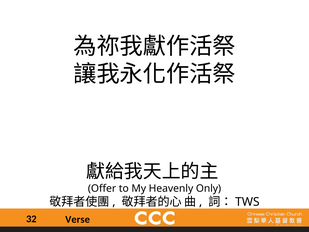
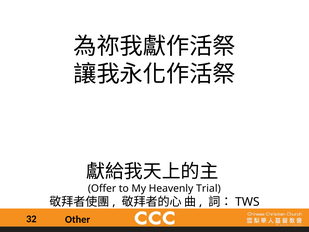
Only: Only -> Trial
Verse: Verse -> Other
